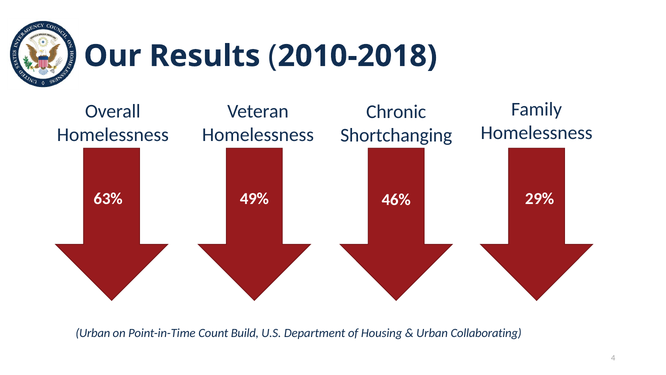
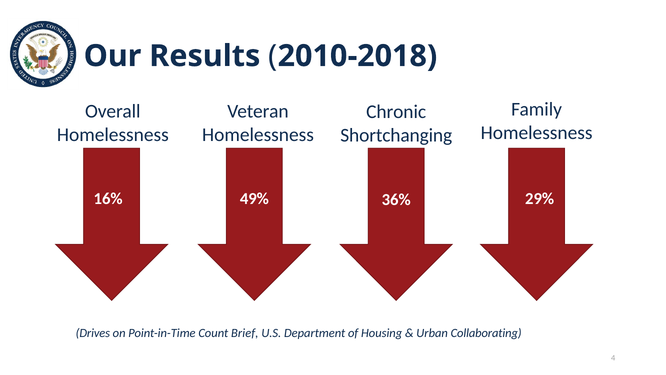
63%: 63% -> 16%
46%: 46% -> 36%
Urban at (93, 333): Urban -> Drives
Build: Build -> Brief
